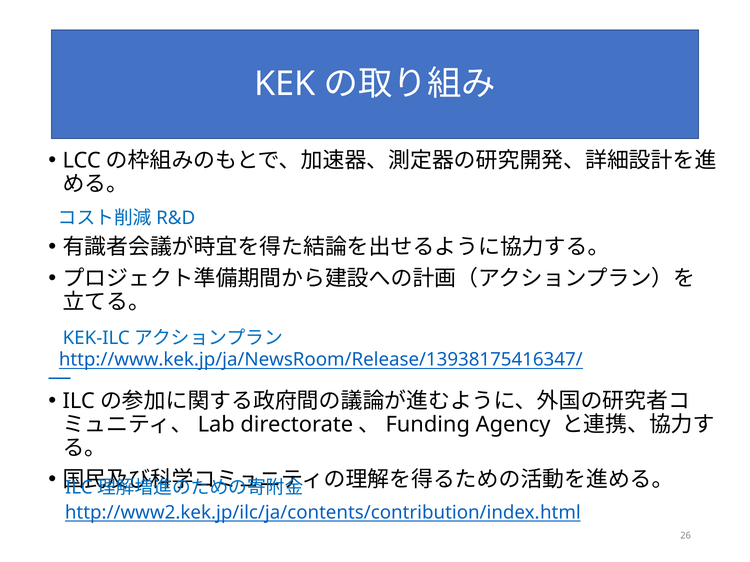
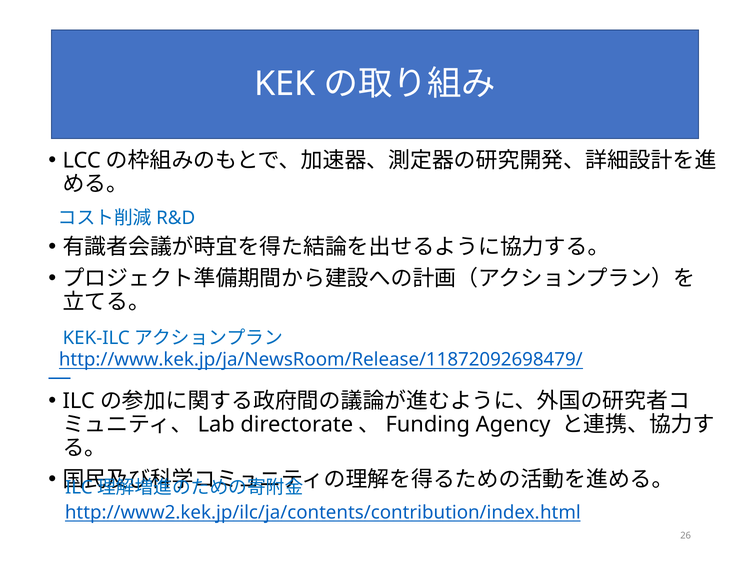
http://www.kek.jp/ja/NewsRoom/Release/13938175416347/: http://www.kek.jp/ja/NewsRoom/Release/13938175416347/ -> http://www.kek.jp/ja/NewsRoom/Release/11872092698479/
